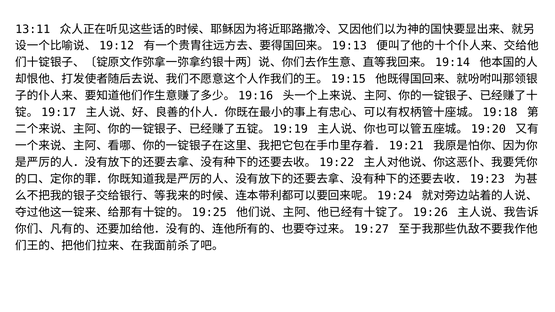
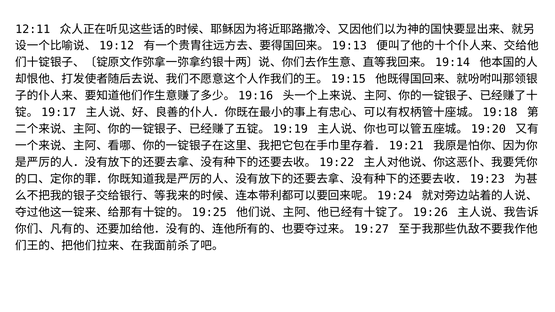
13:11: 13:11 -> 12:11
